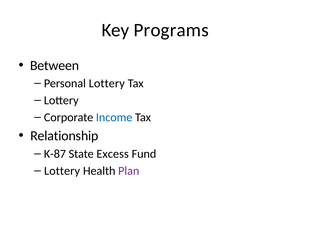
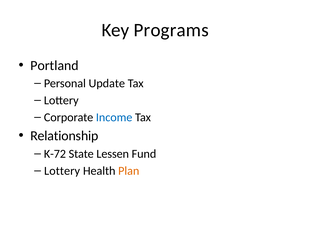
Between: Between -> Portland
Personal Lottery: Lottery -> Update
K-87: K-87 -> K-72
Excess: Excess -> Lessen
Plan colour: purple -> orange
